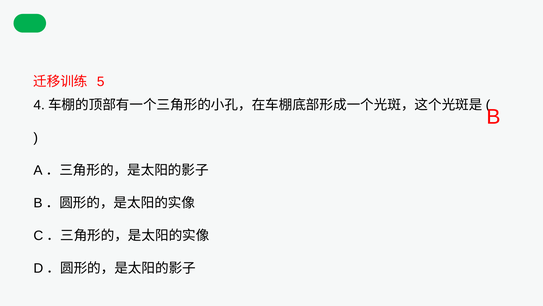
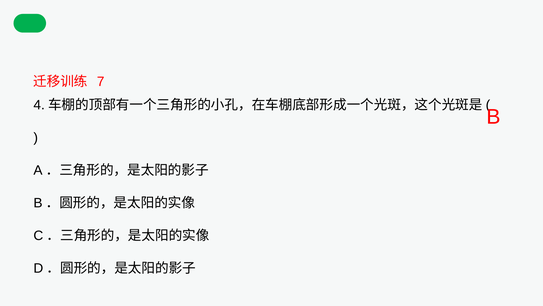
5: 5 -> 7
